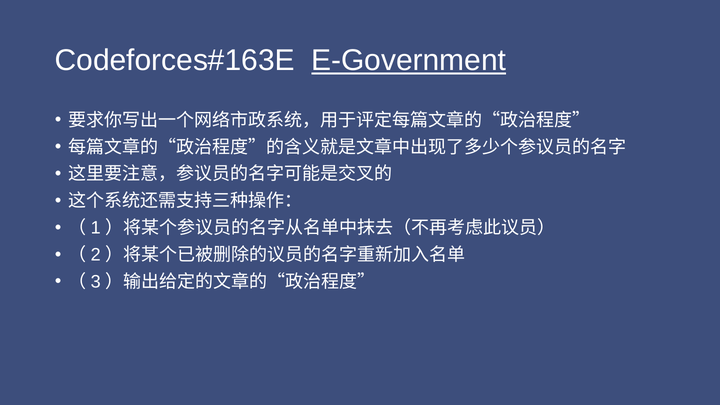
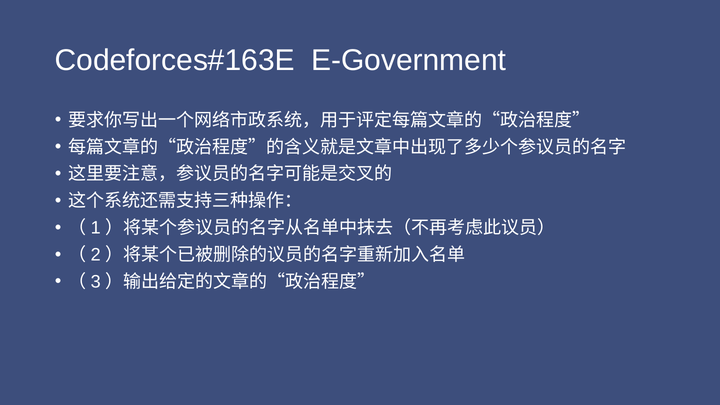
E-Government underline: present -> none
